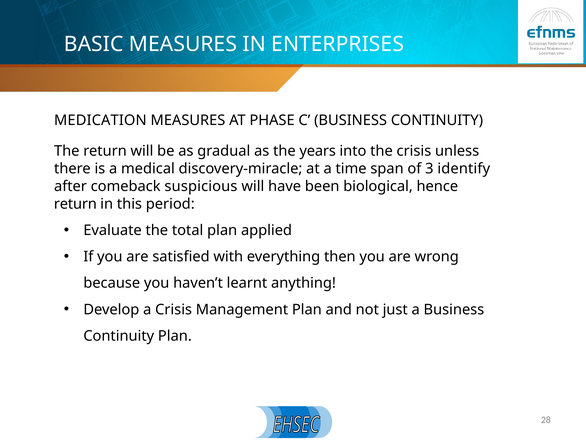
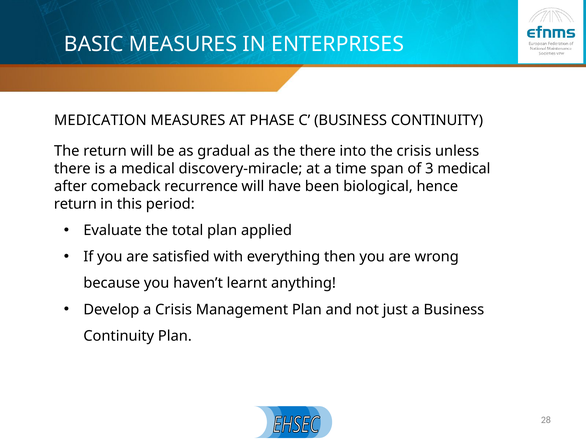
the years: years -> there
3 identify: identify -> medical
suspicious: suspicious -> recurrence
